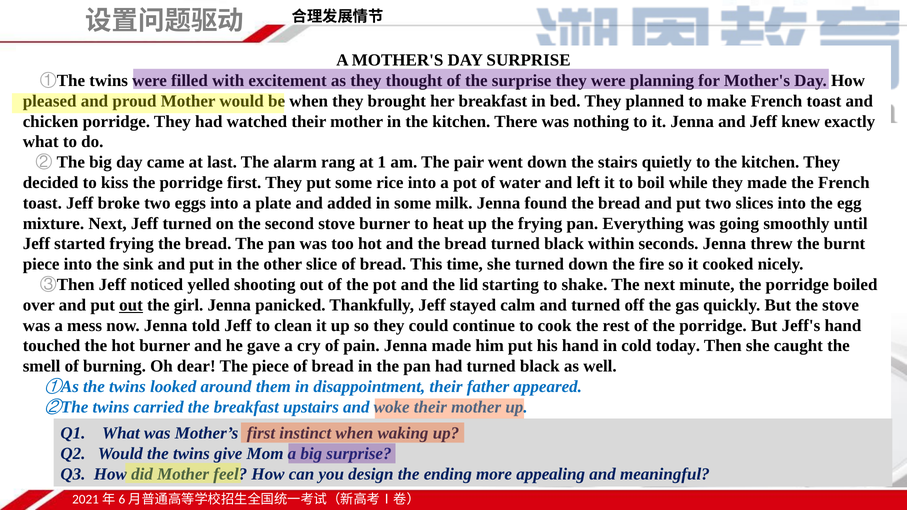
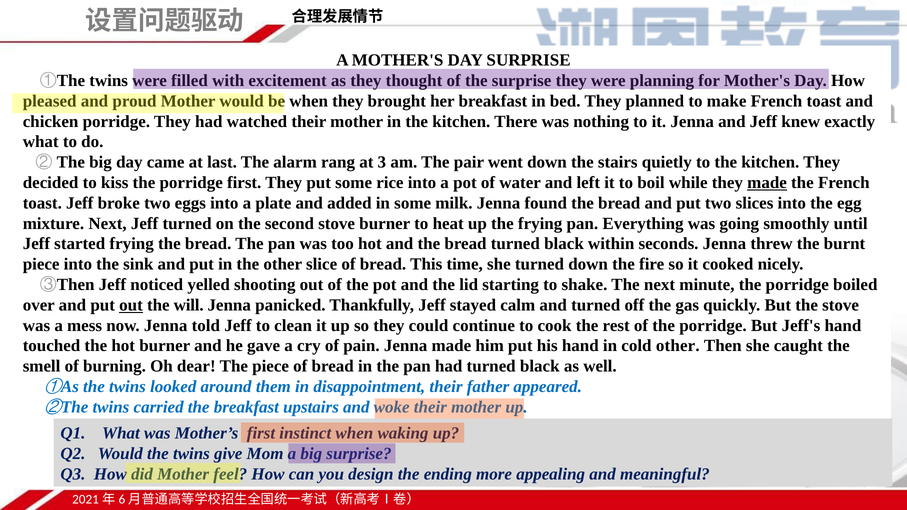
1: 1 -> 3
made at (767, 183) underline: none -> present
girl: girl -> will
cold today: today -> other
